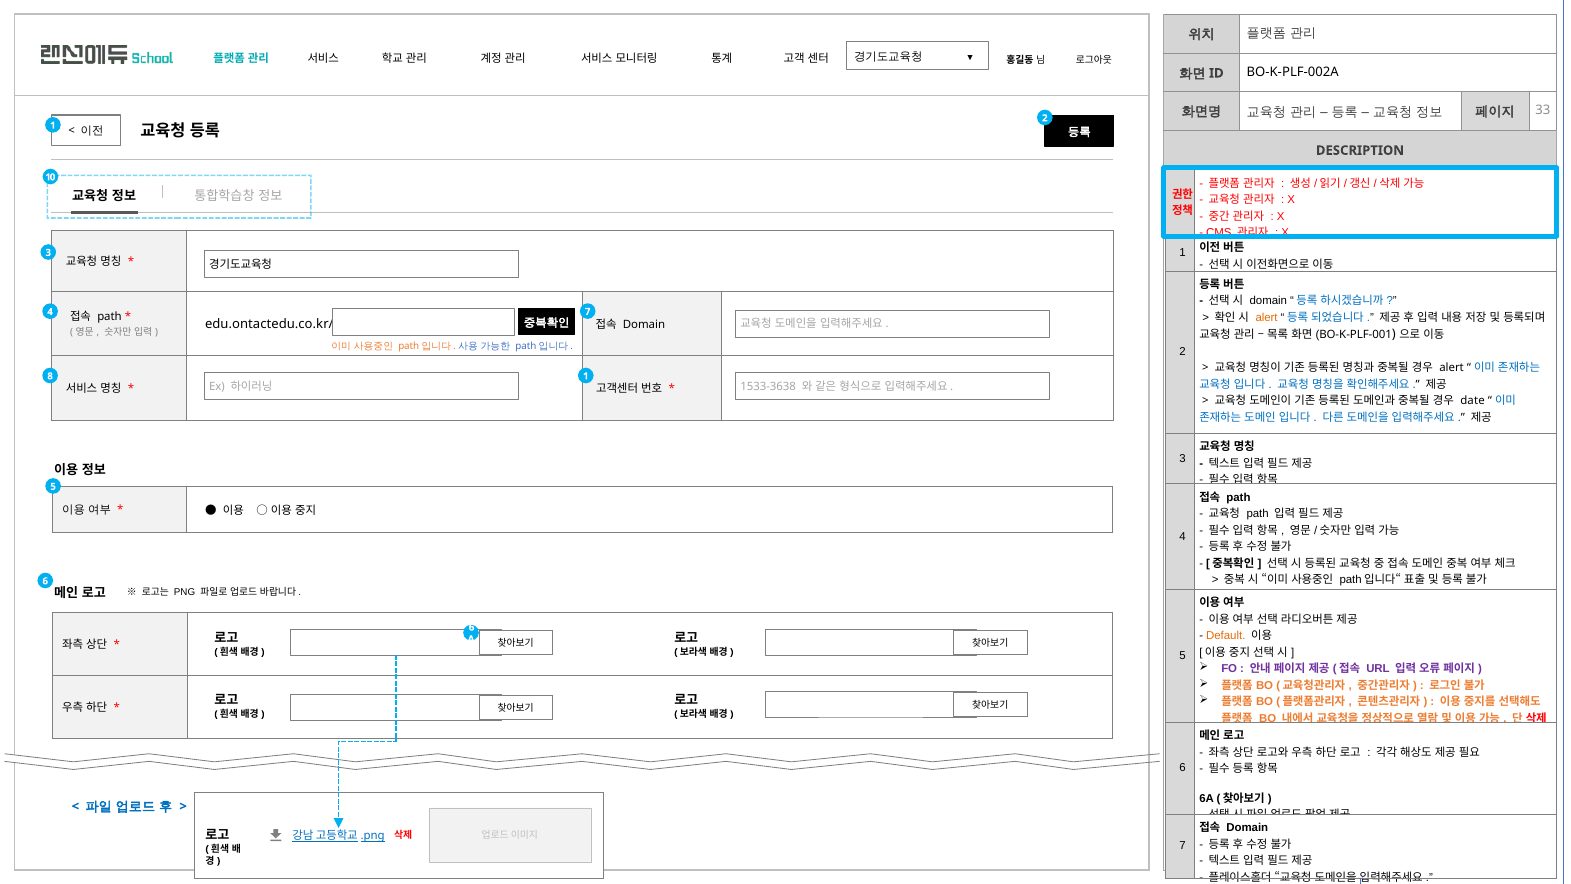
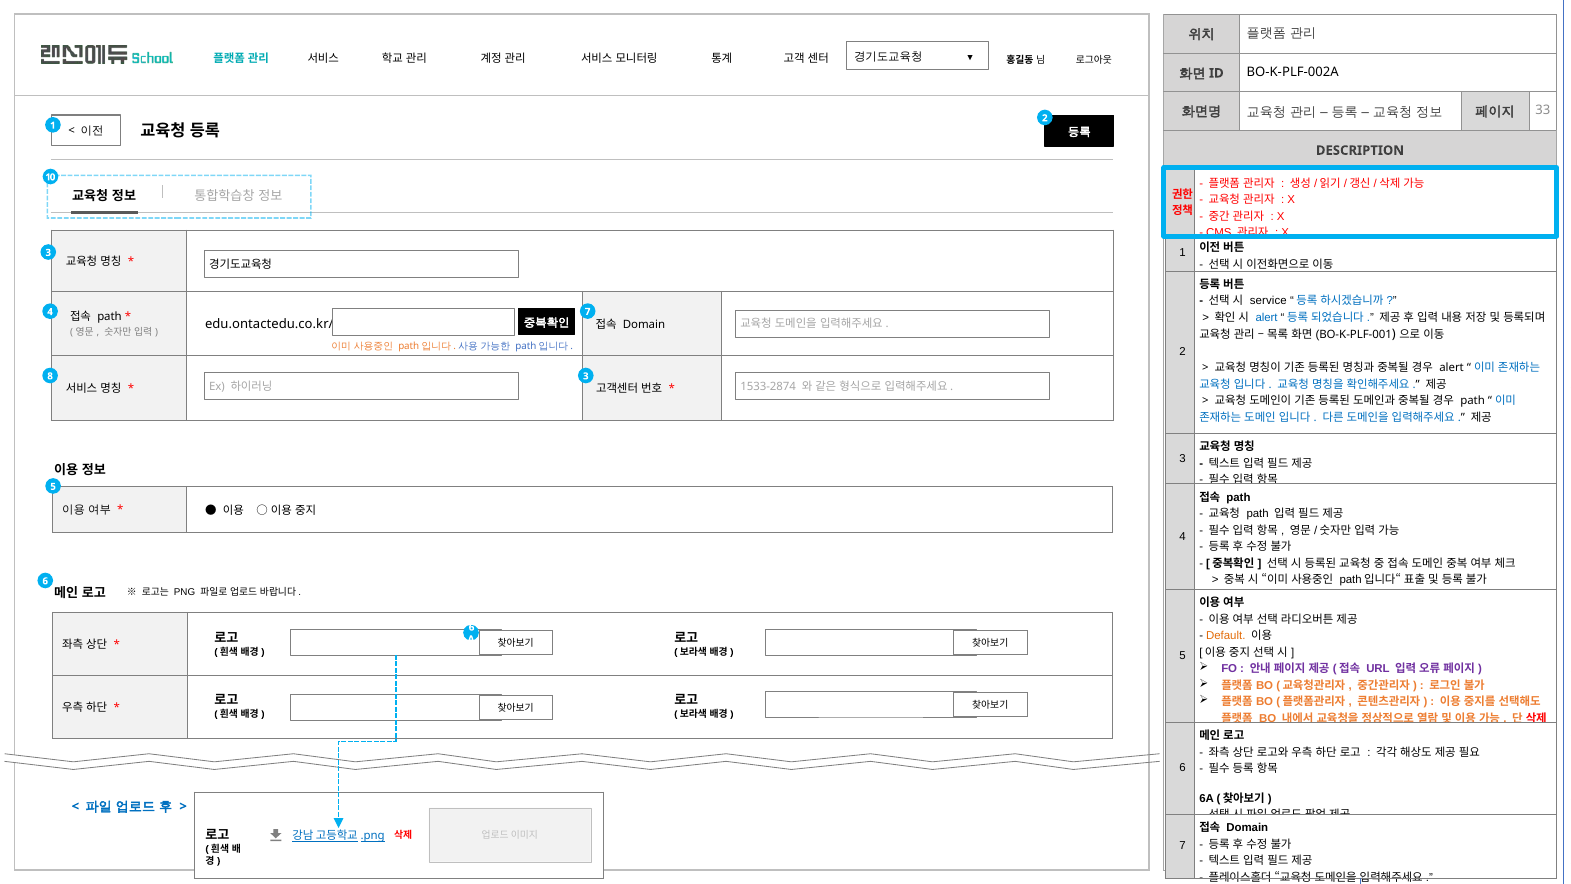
domain at (1268, 301): domain -> service
alert at (1267, 318) colour: orange -> blue
8 1: 1 -> 3
1533-3638: 1533-3638 -> 1533-2874
date at (1473, 401): date -> path
